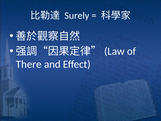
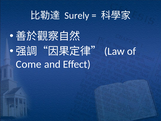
There: There -> Come
